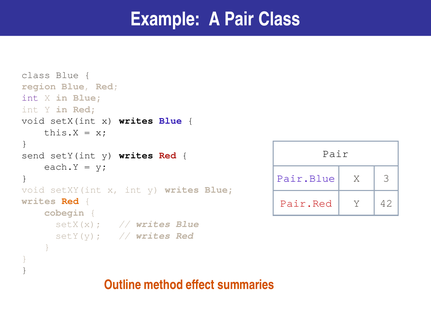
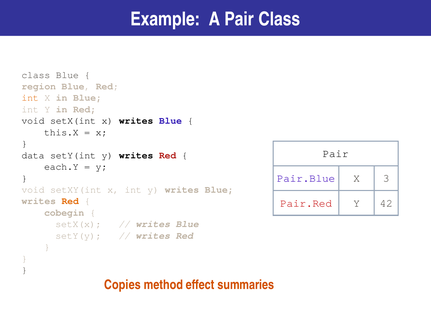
int at (30, 98) colour: purple -> orange
send: send -> data
Outline: Outline -> Copies
